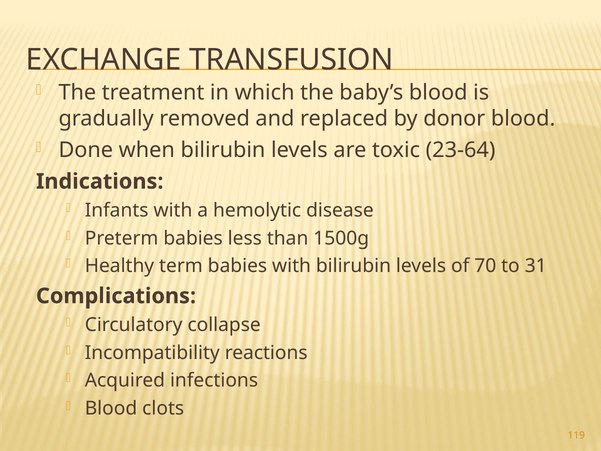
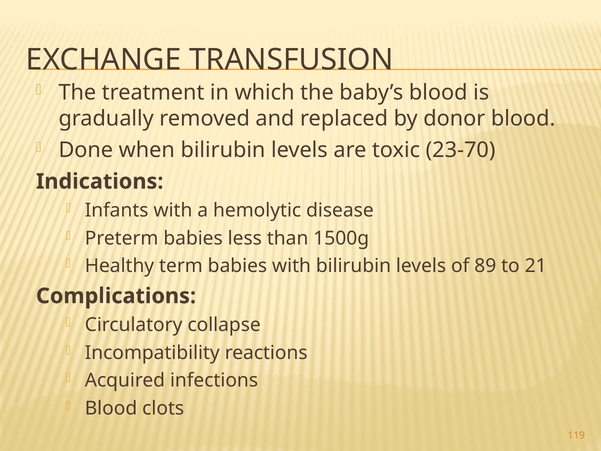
23-64: 23-64 -> 23-70
70: 70 -> 89
31: 31 -> 21
